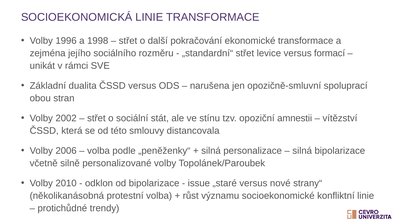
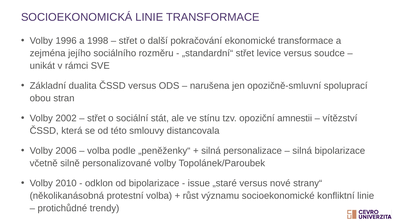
formací: formací -> soudce
